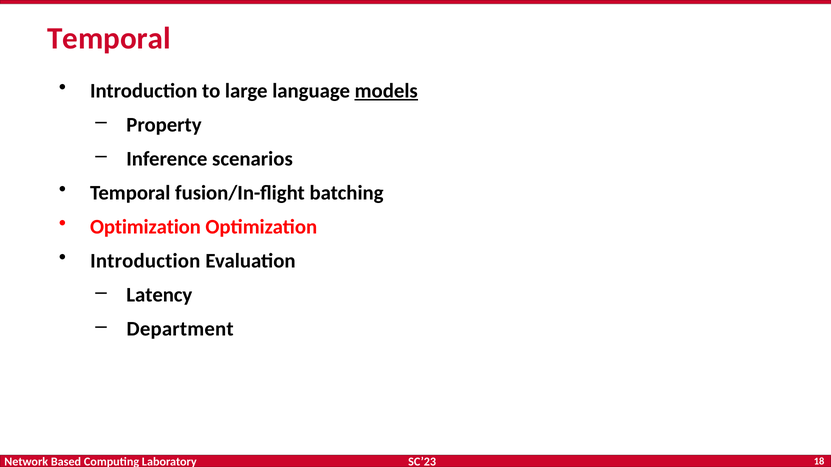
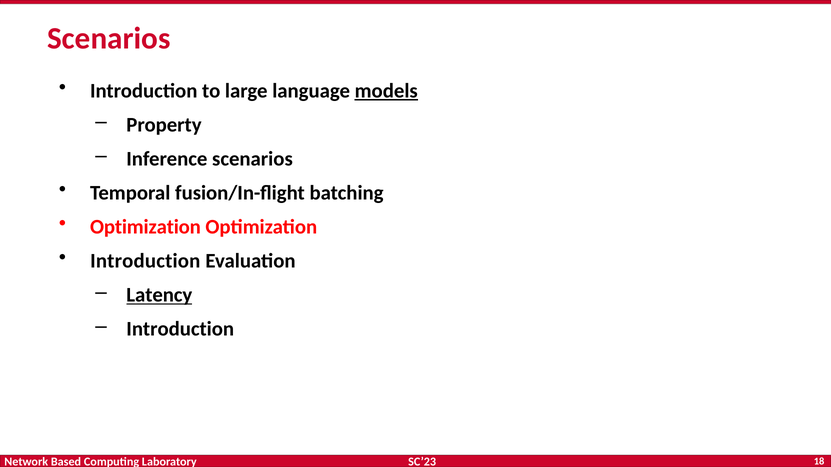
Temporal at (109, 39): Temporal -> Scenarios
Latency underline: none -> present
Department at (180, 329): Department -> Introduction
